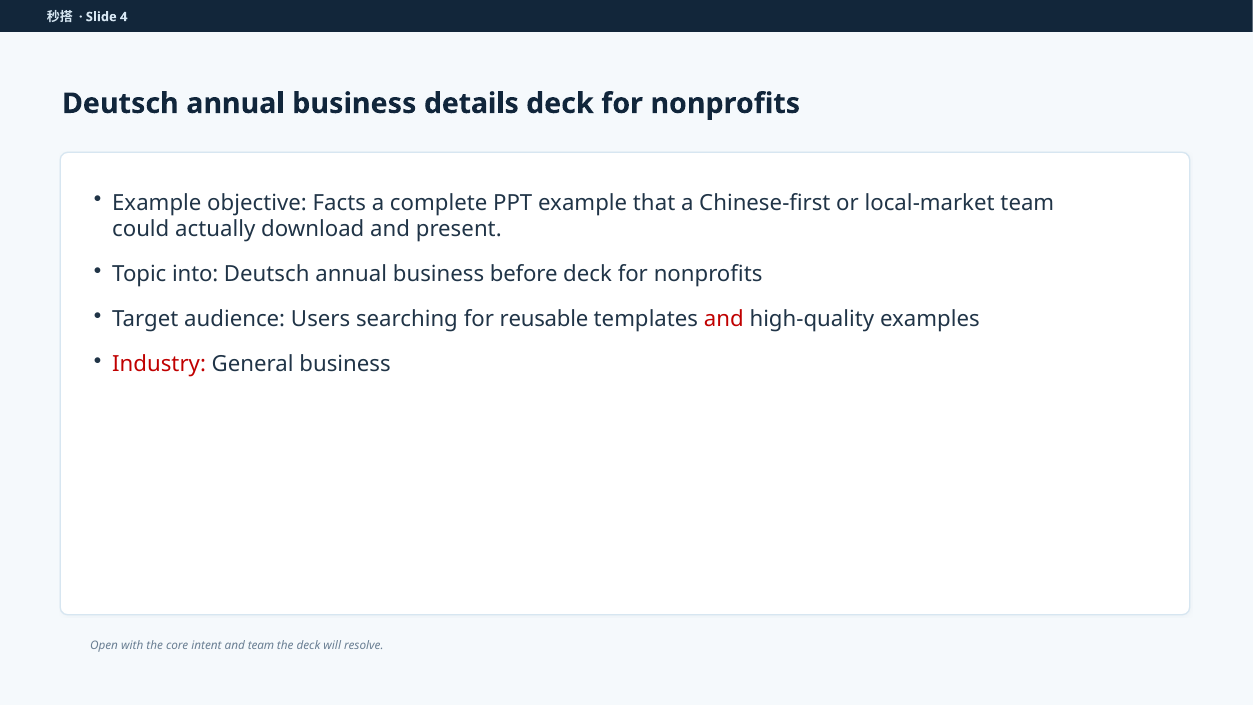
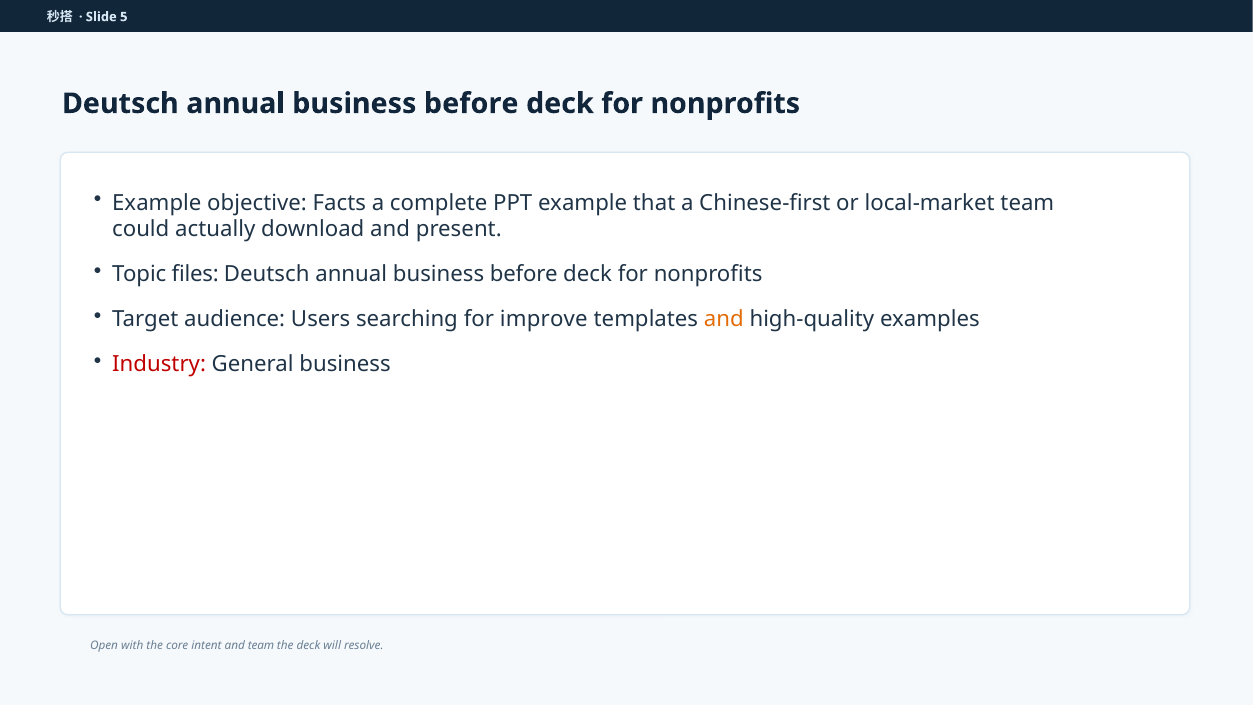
4: 4 -> 5
details at (471, 104): details -> before
into: into -> files
reusable: reusable -> improve
and at (724, 319) colour: red -> orange
